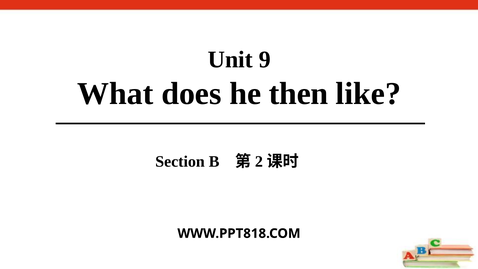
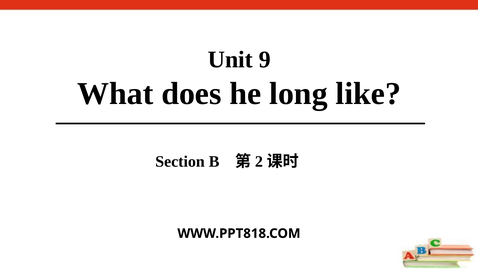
then: then -> long
